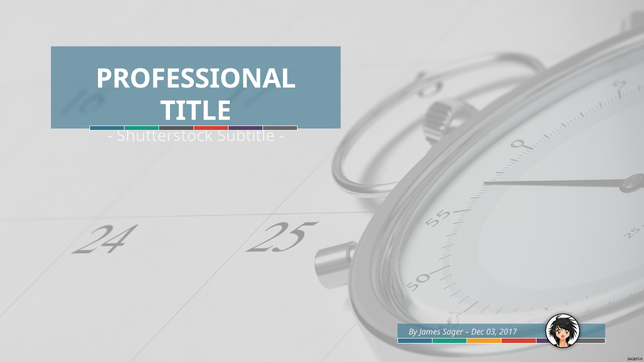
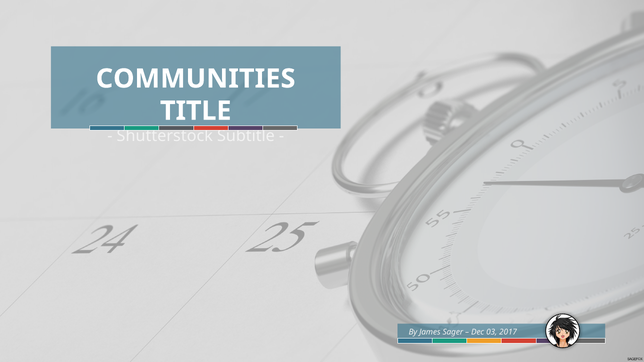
PROFESSIONAL: PROFESSIONAL -> COMMUNITIES
